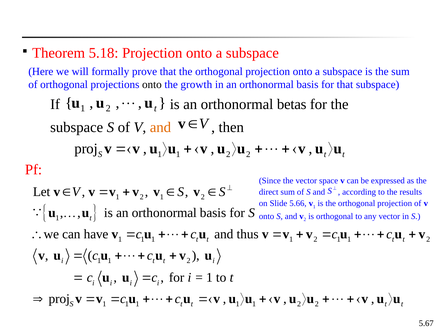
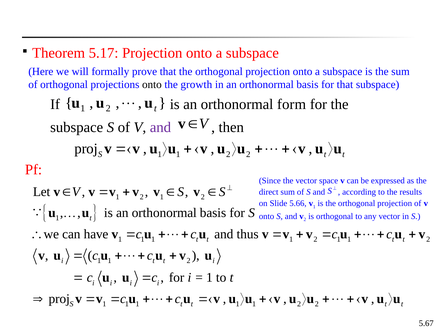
5.18: 5.18 -> 5.17
betas: betas -> form
and at (160, 127) colour: orange -> purple
